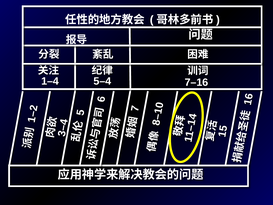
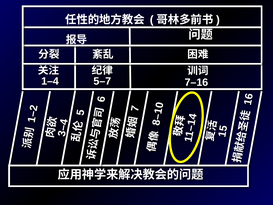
5–4: 5–4 -> 5–7
